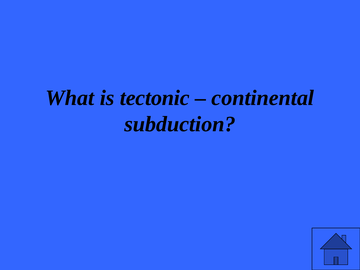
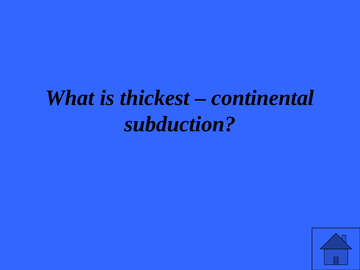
tectonic: tectonic -> thickest
